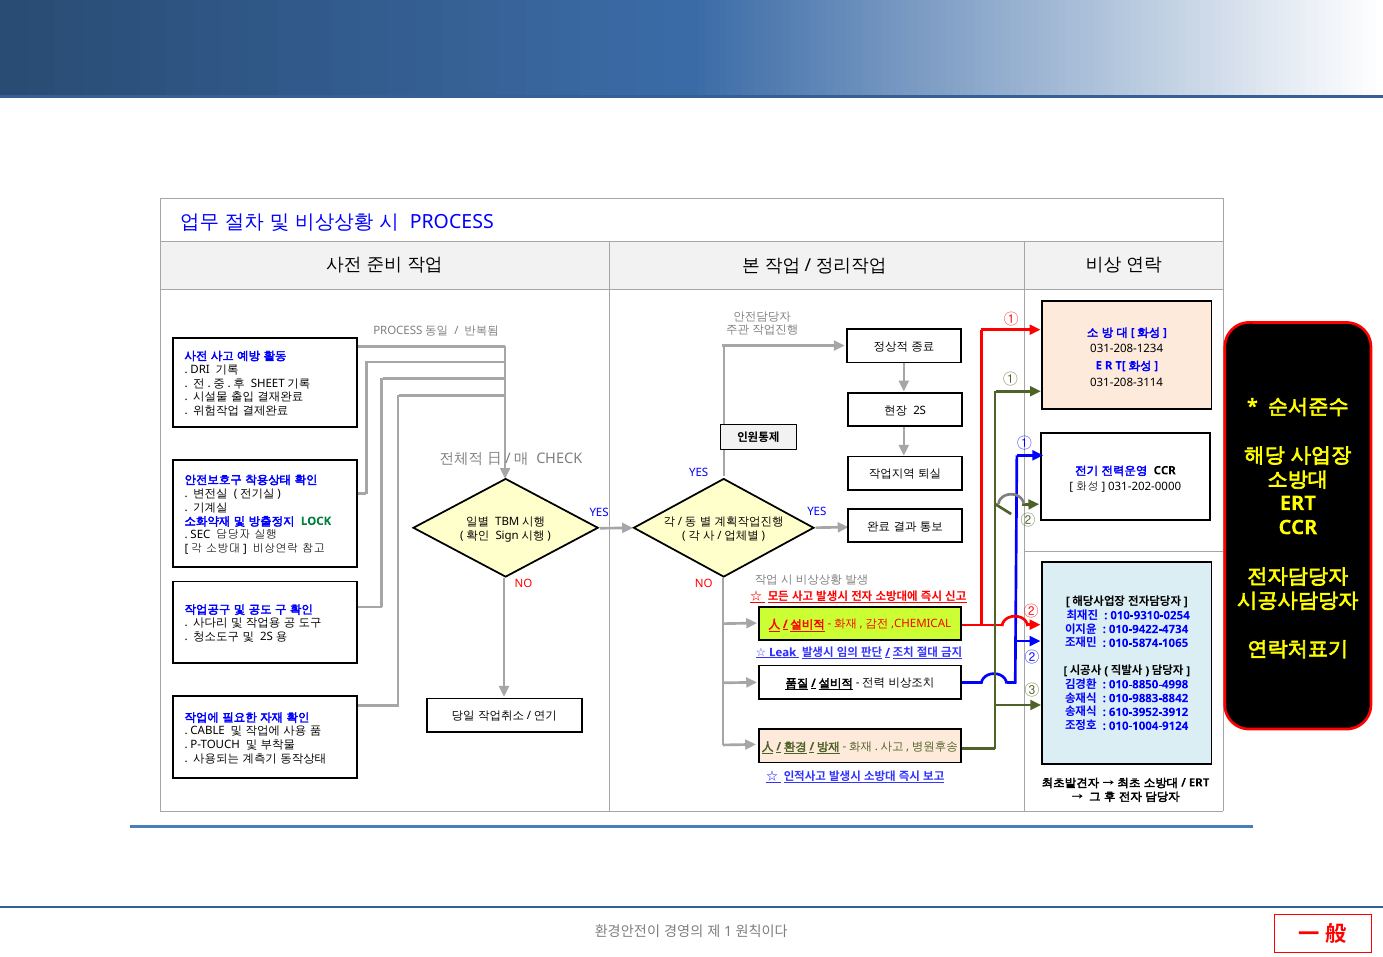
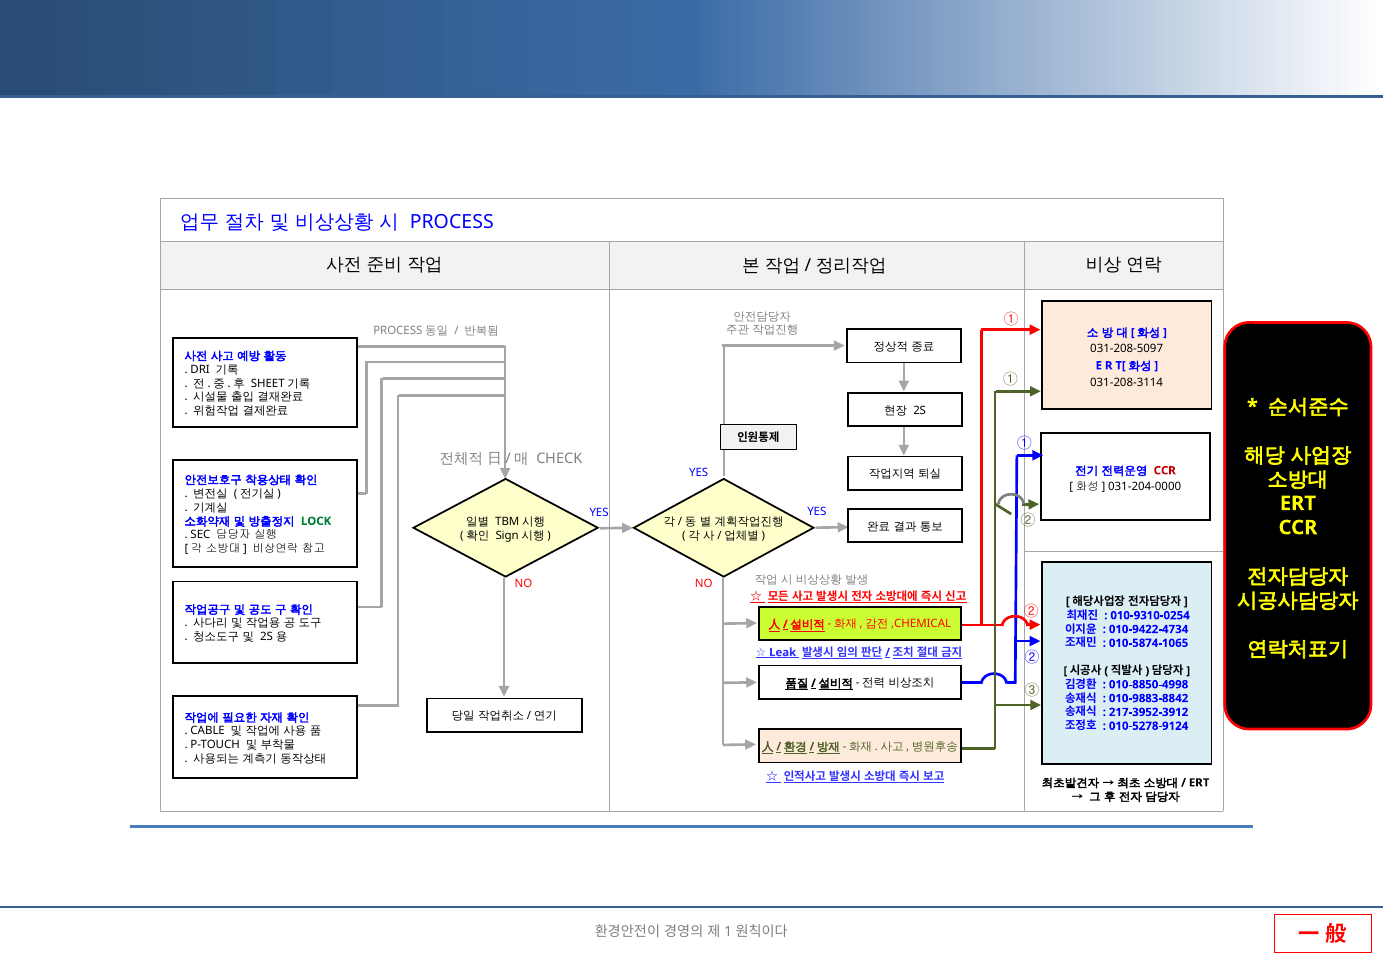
031-208-1234: 031-208-1234 -> 031-208-5097
CCR at (1165, 471) colour: black -> red
031-202-0000: 031-202-0000 -> 031-204-0000
610-3952-3912: 610-3952-3912 -> 217-3952-3912
010-1004-9124: 010-1004-9124 -> 010-5278-9124
